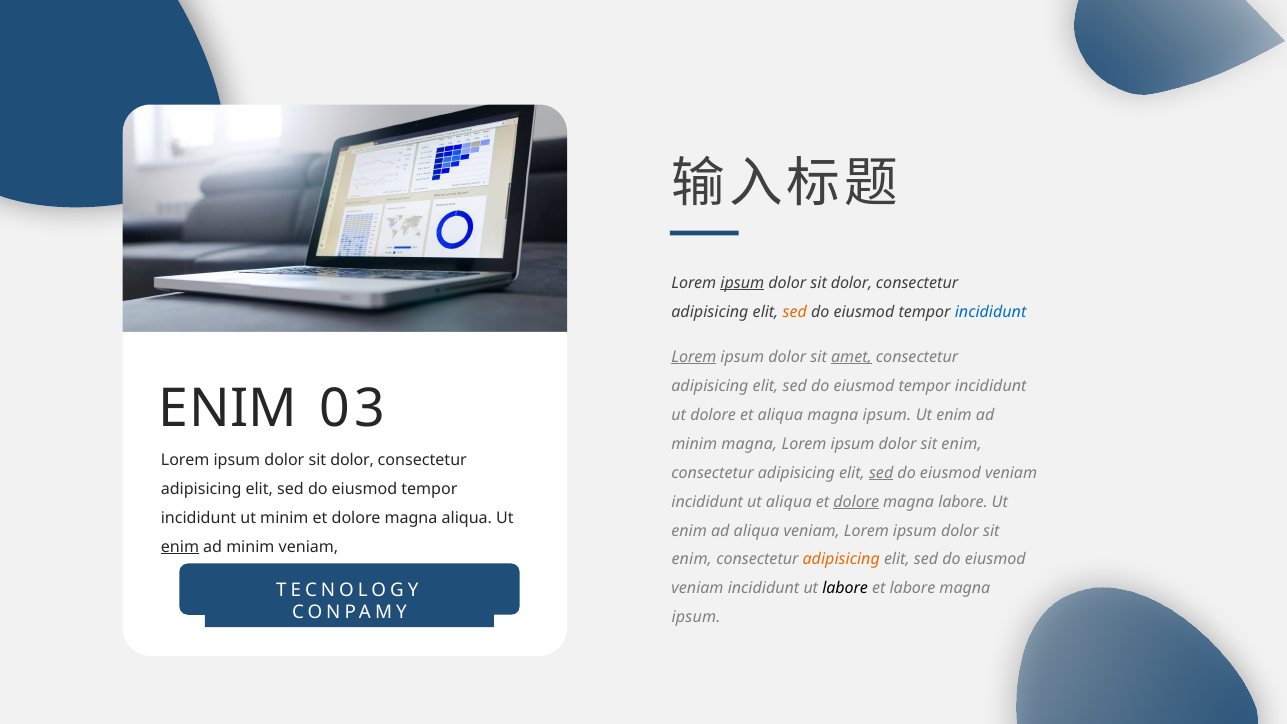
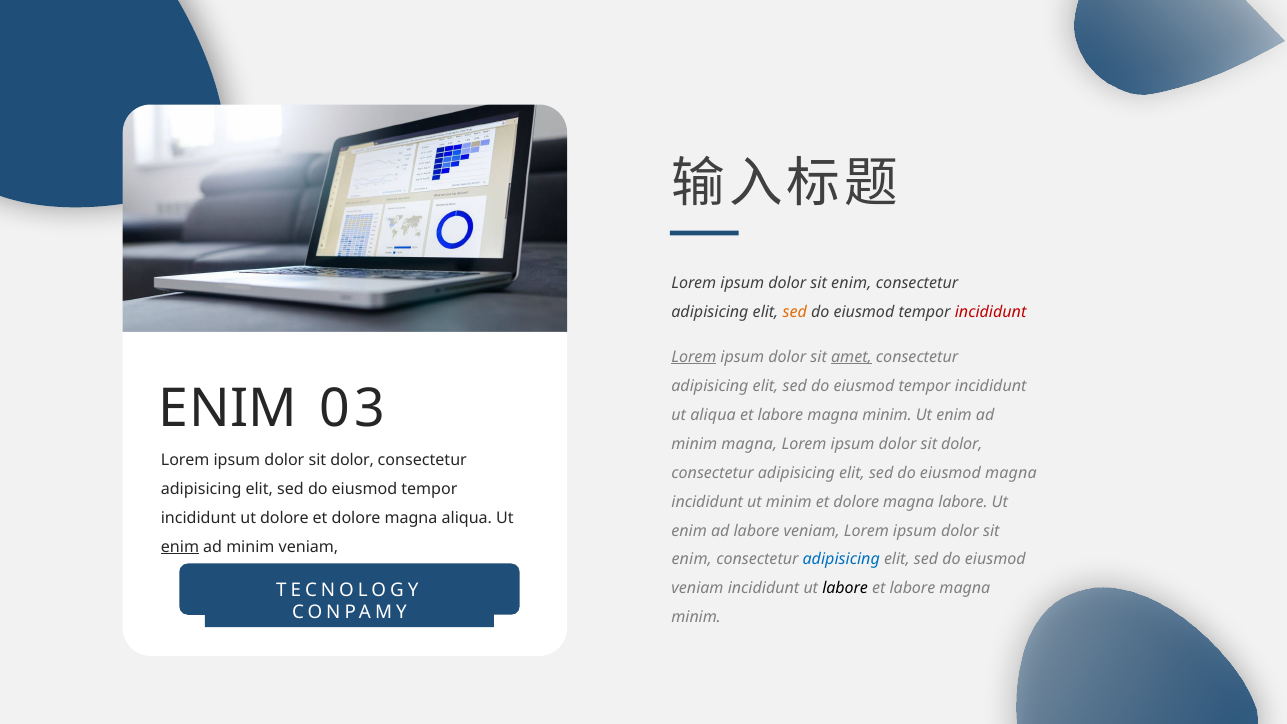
ipsum at (742, 283) underline: present -> none
dolor at (851, 283): dolor -> enim
incididunt at (991, 312) colour: blue -> red
ut dolore: dolore -> aliqua
aliqua at (780, 415): aliqua -> labore
ipsum at (887, 415): ipsum -> minim
enim at (962, 444): enim -> dolor
sed at (881, 473) underline: present -> none
veniam at (1011, 473): veniam -> magna
ut aliqua: aliqua -> minim
dolore at (856, 502) underline: present -> none
ut minim: minim -> dolore
ad aliqua: aliqua -> labore
adipisicing at (841, 560) colour: orange -> blue
ipsum at (696, 618): ipsum -> minim
